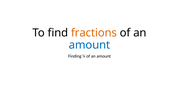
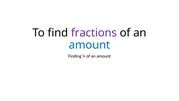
fractions colour: orange -> purple
